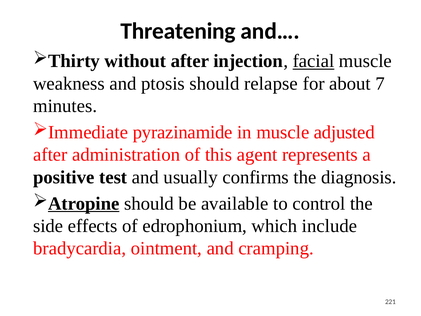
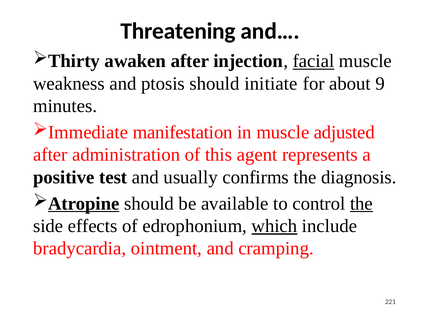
without: without -> awaken
relapse: relapse -> initiate
7: 7 -> 9
pyrazinamide: pyrazinamide -> manifestation
the at (362, 203) underline: none -> present
which underline: none -> present
